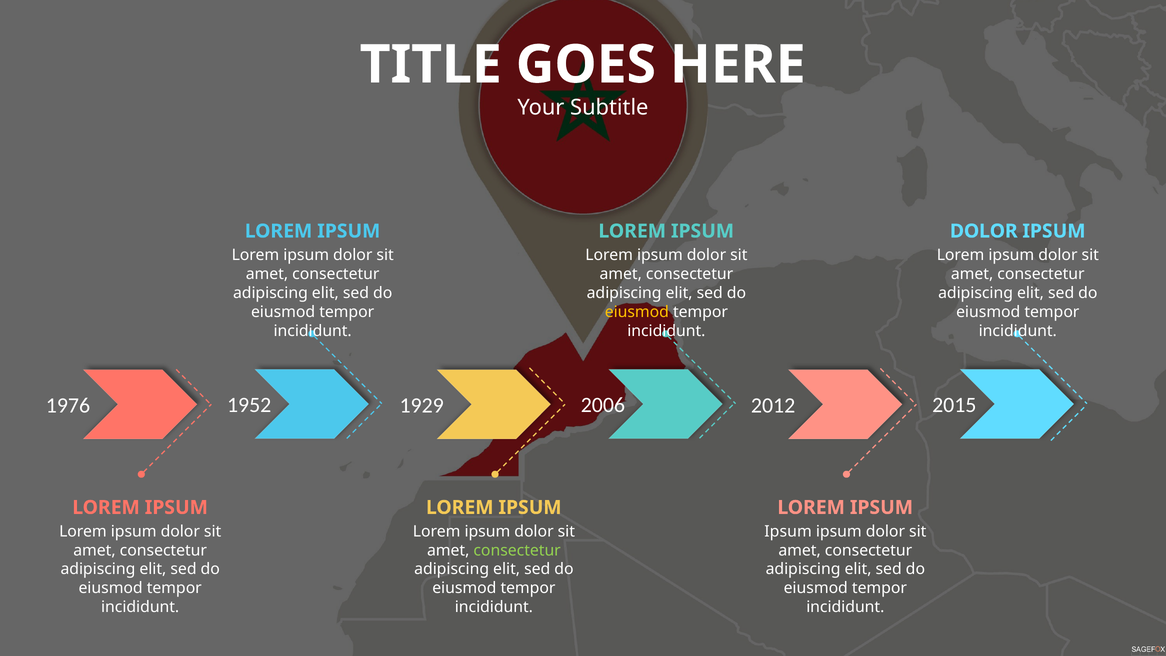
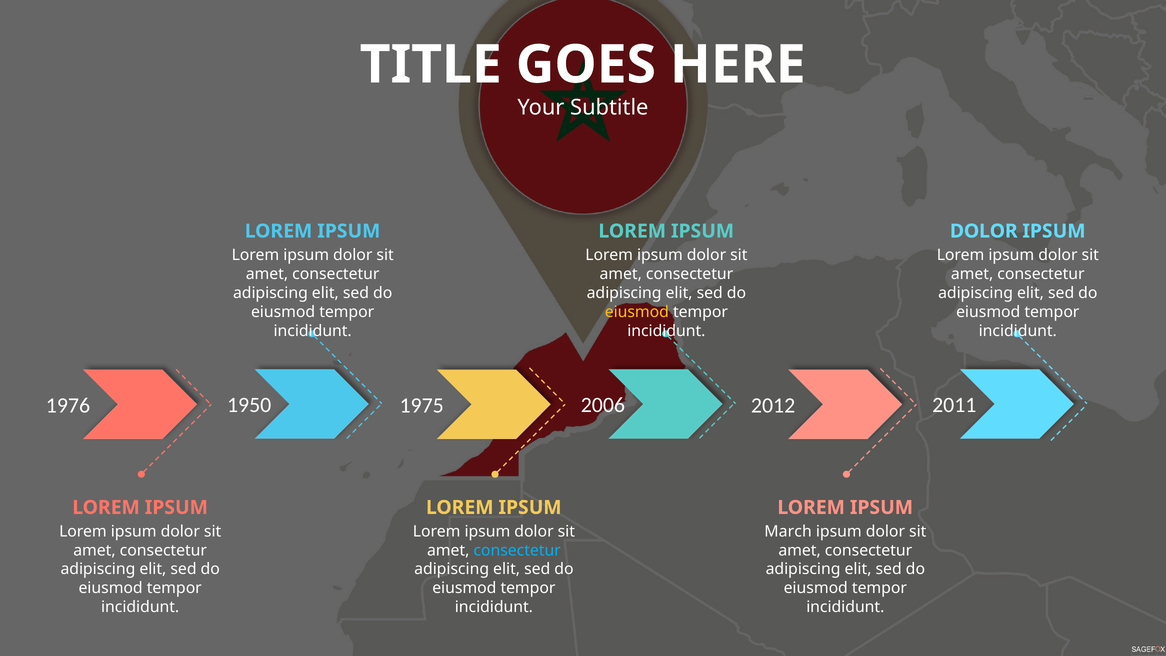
1952: 1952 -> 1950
1929: 1929 -> 1975
2015: 2015 -> 2011
Ipsum at (788, 531): Ipsum -> March
consectetur at (517, 550) colour: light green -> light blue
